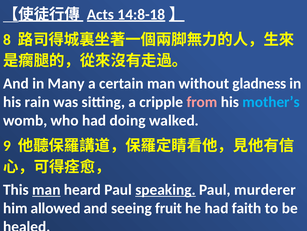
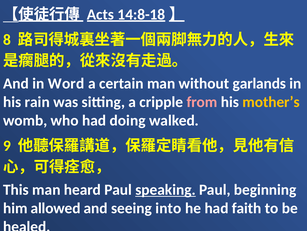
Many: Many -> Word
gladness: gladness -> garlands
mother’s colour: light blue -> yellow
man at (46, 189) underline: present -> none
murderer: murderer -> beginning
fruit: fruit -> into
